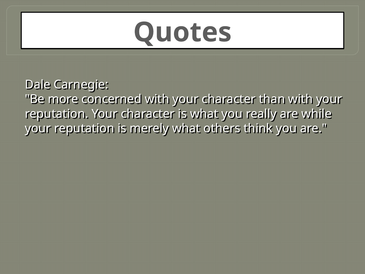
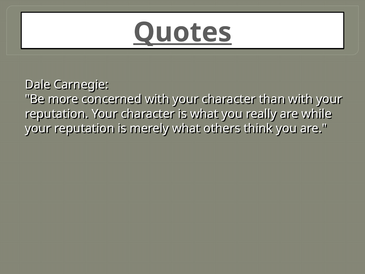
Quotes underline: none -> present
